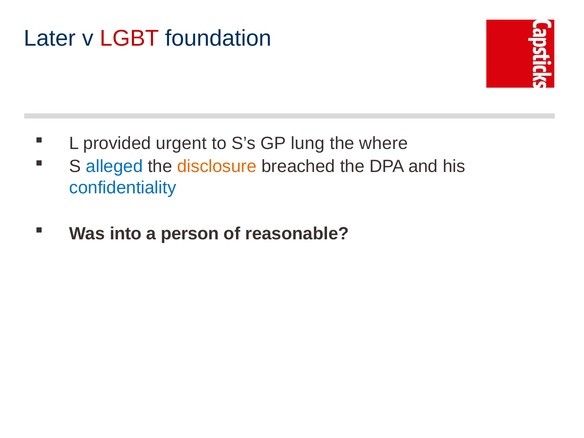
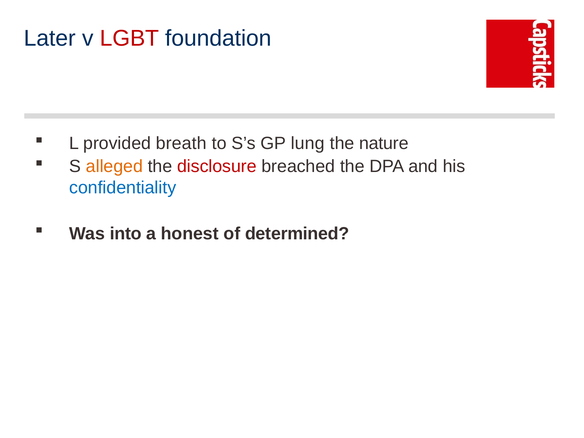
urgent: urgent -> breath
where: where -> nature
alleged colour: blue -> orange
disclosure colour: orange -> red
person: person -> honest
reasonable: reasonable -> determined
